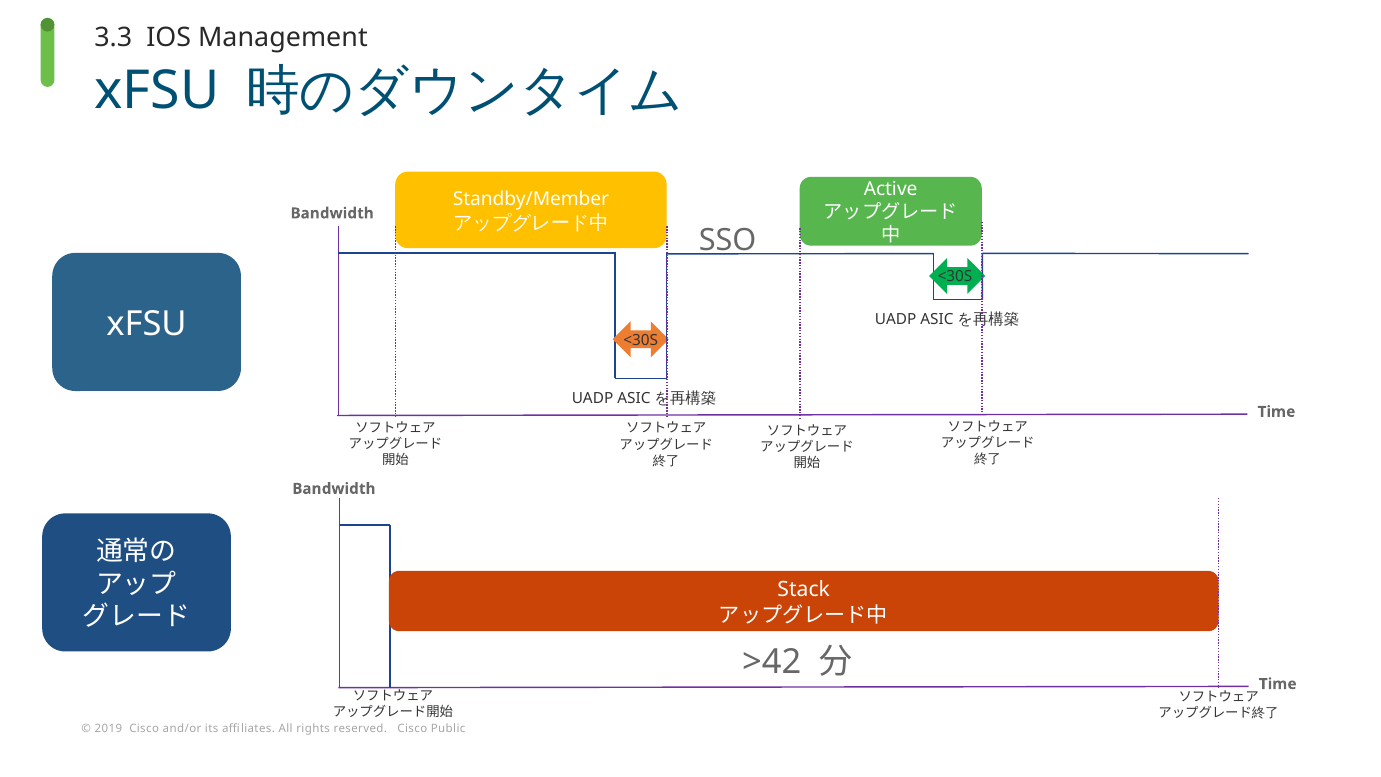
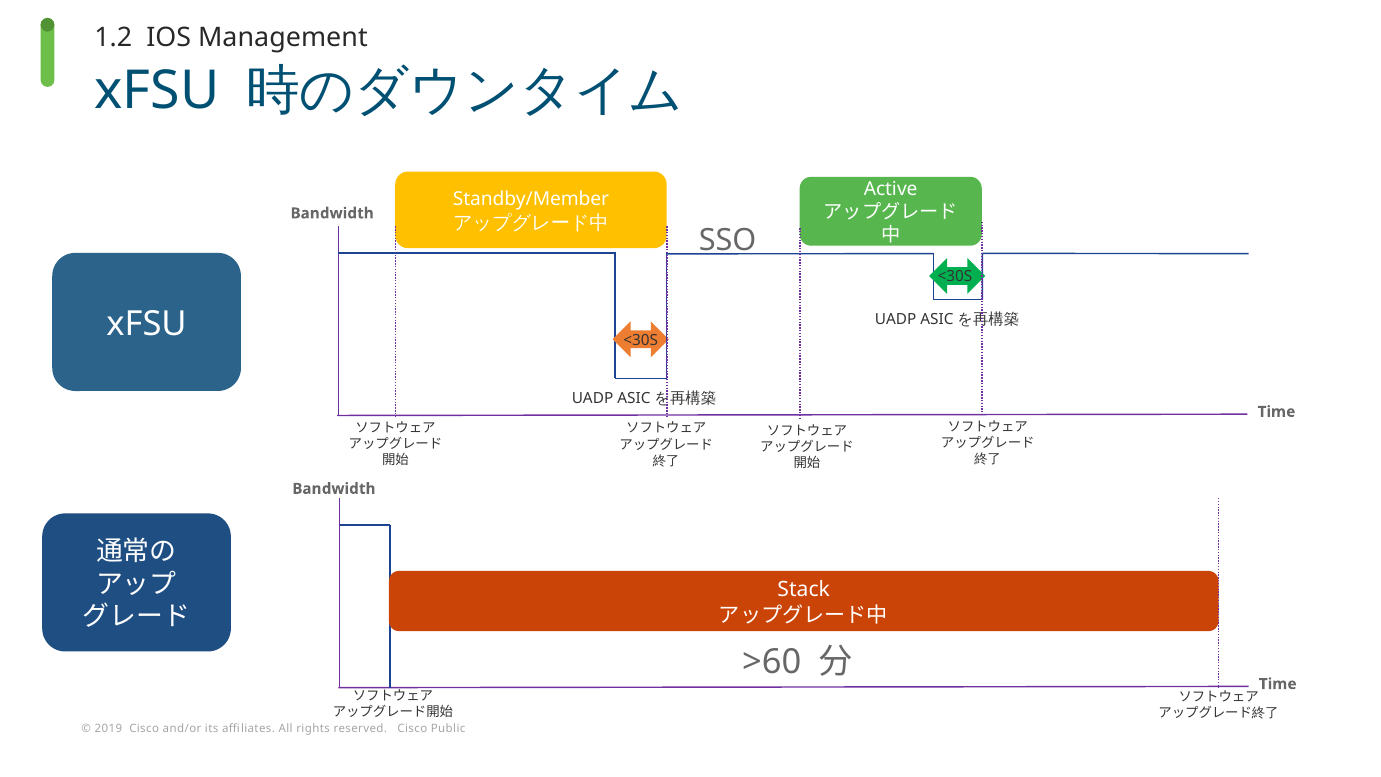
3.3: 3.3 -> 1.2
>42: >42 -> >60
